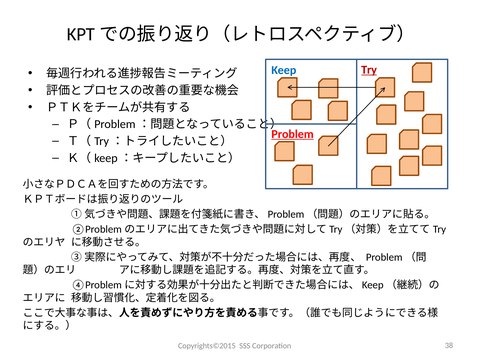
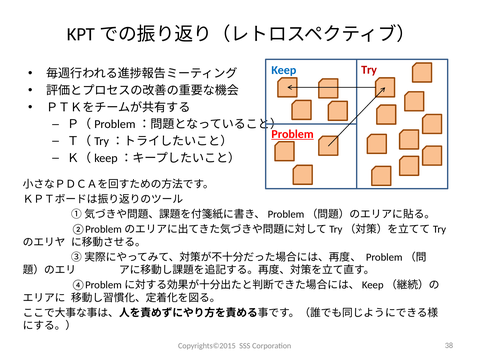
Try underline: present -> none
